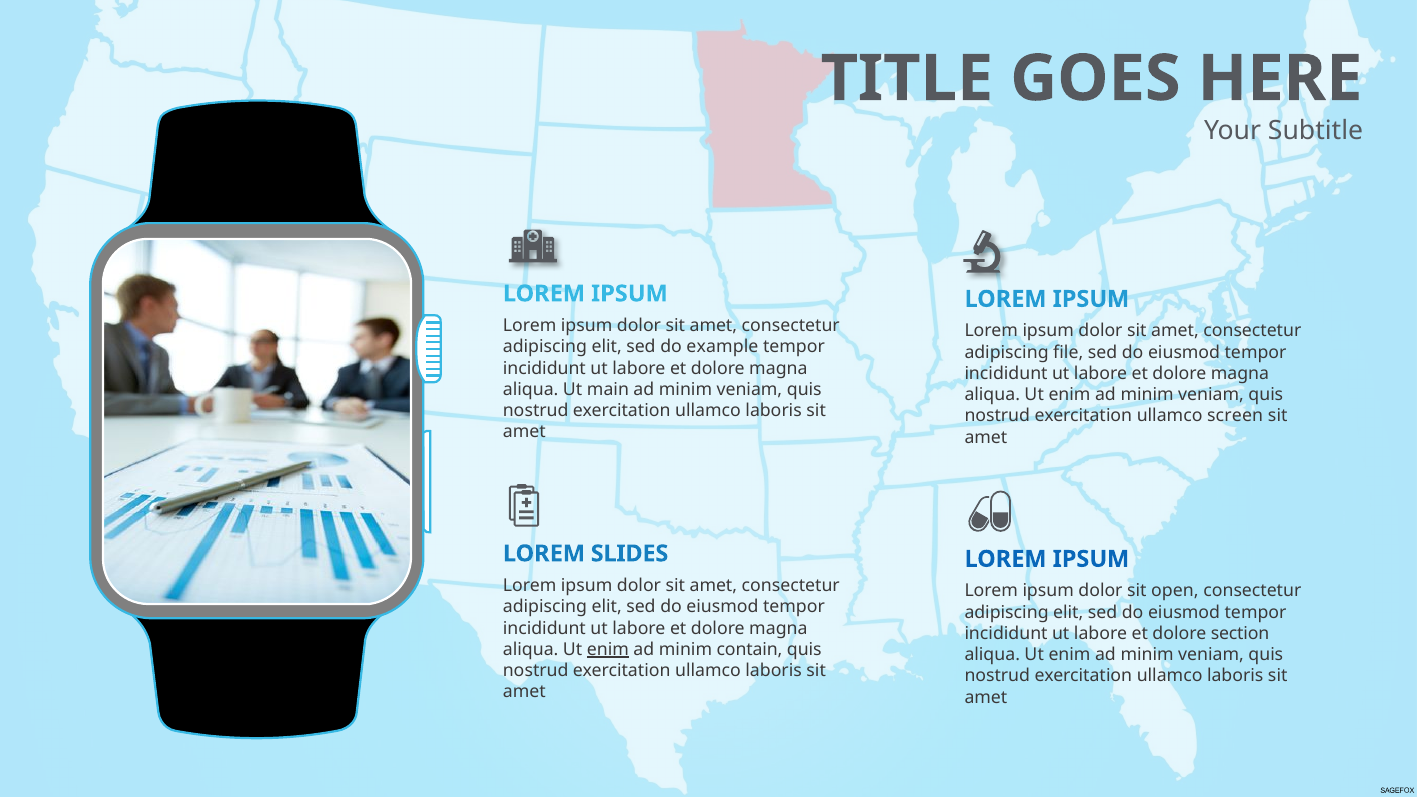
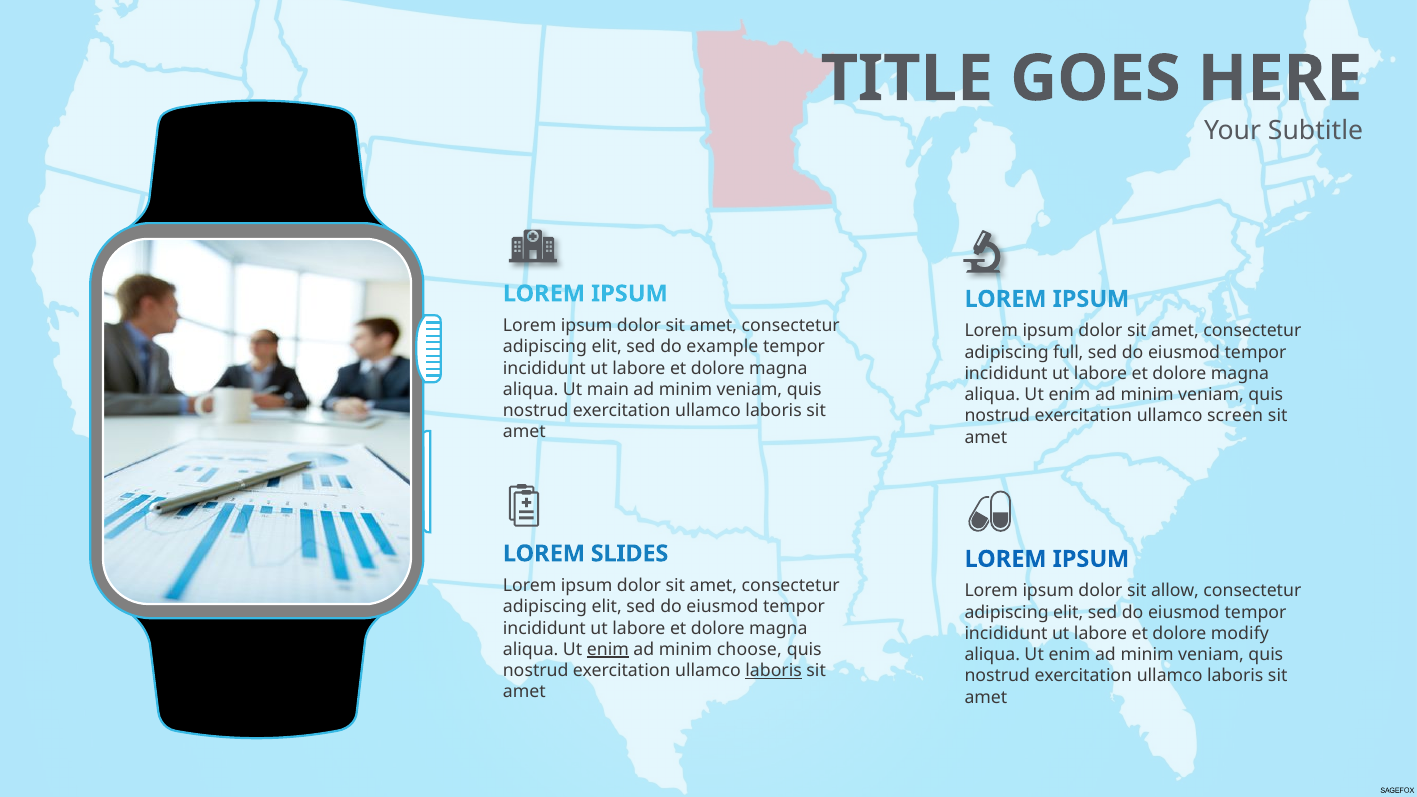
file: file -> full
open: open -> allow
section: section -> modify
contain: contain -> choose
laboris at (774, 671) underline: none -> present
